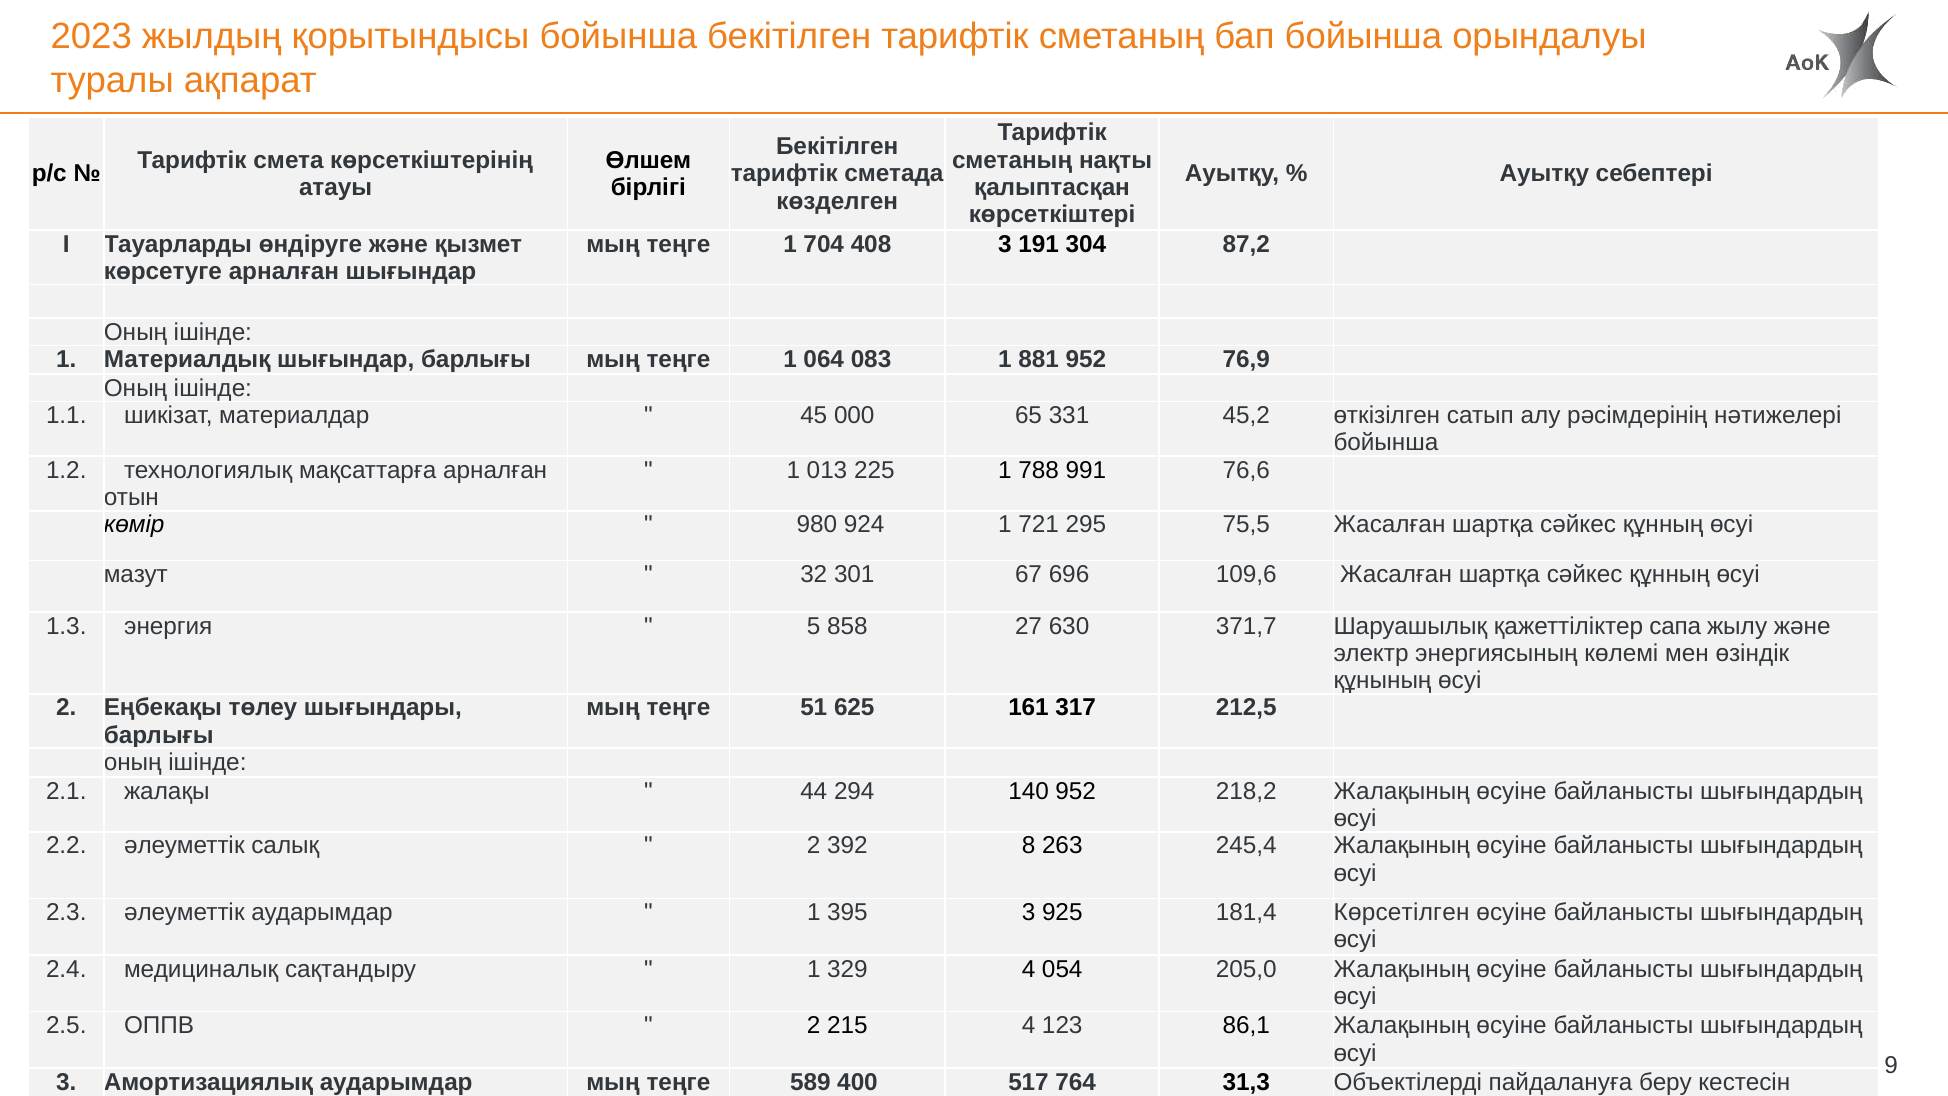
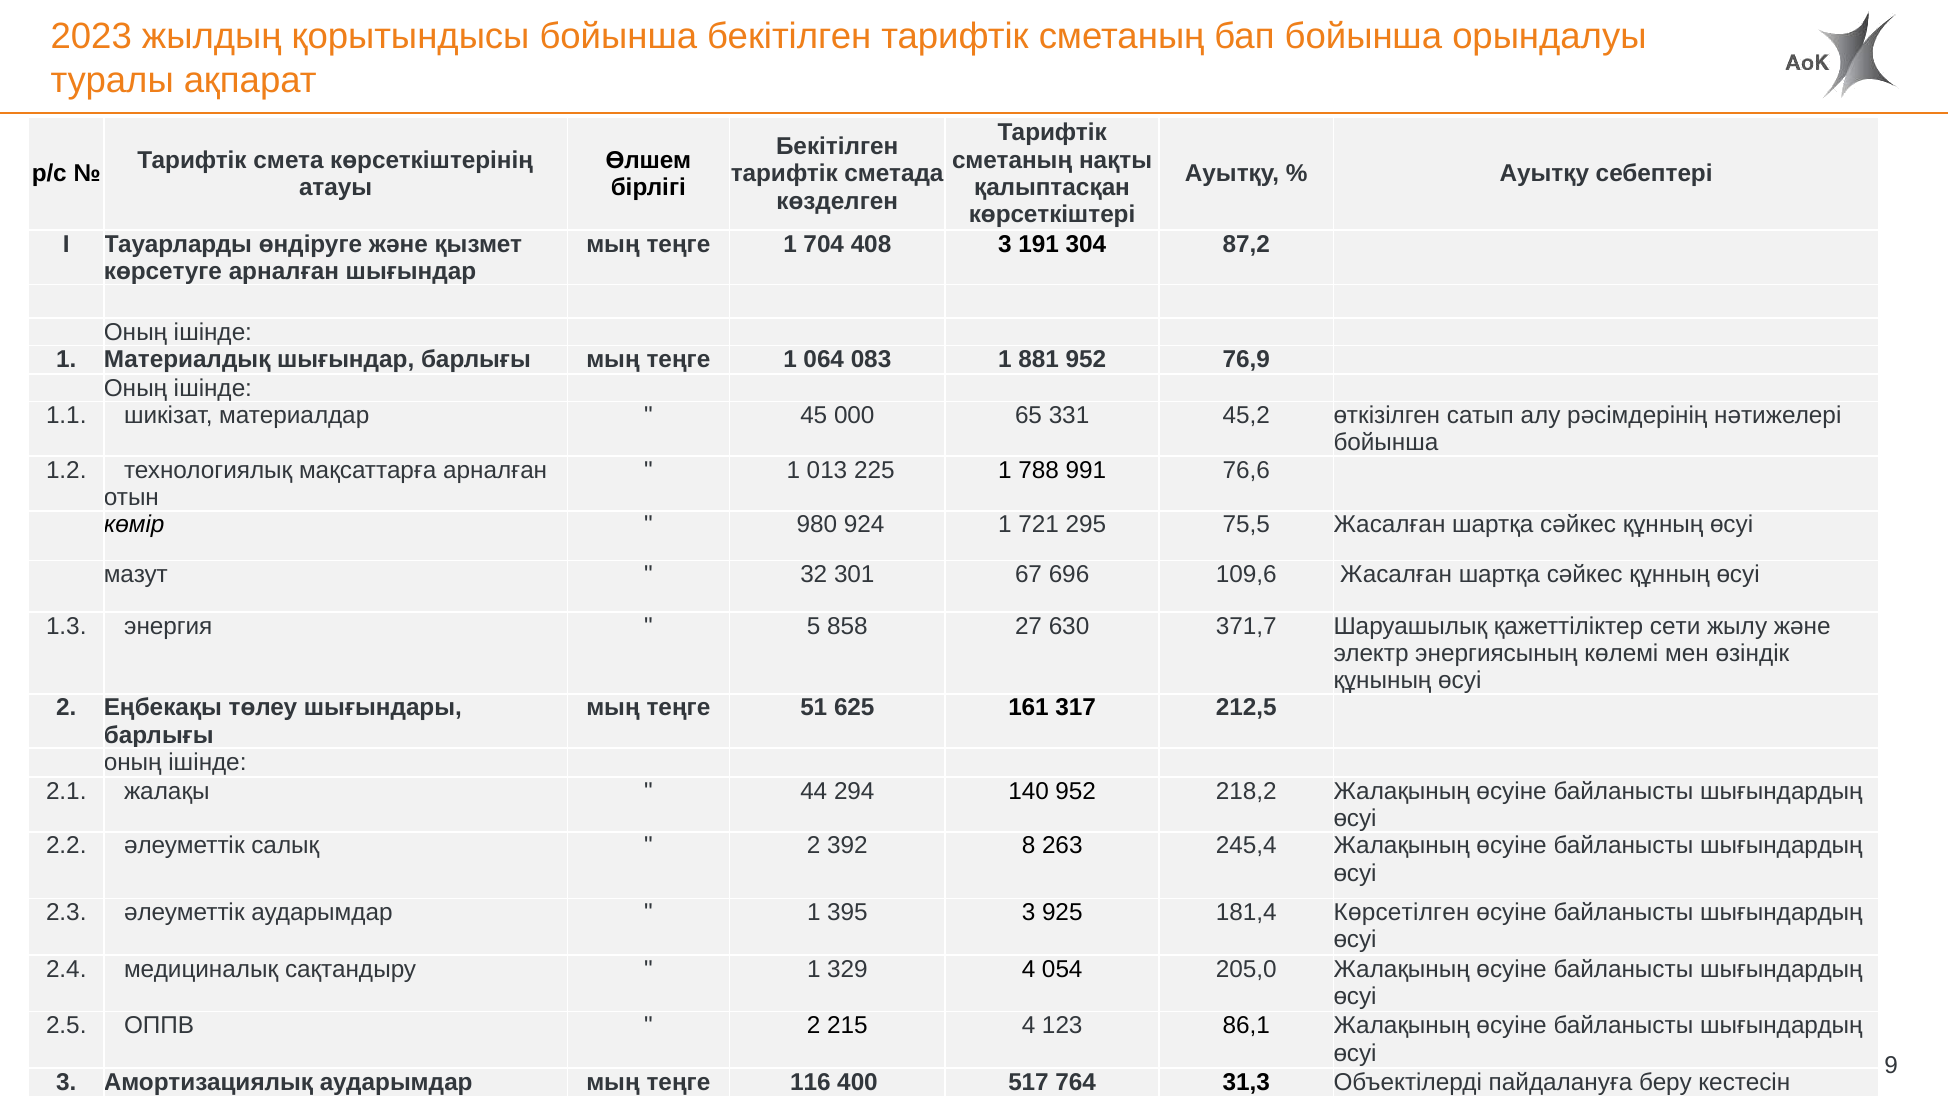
сапа: сапа -> сети
589: 589 -> 116
